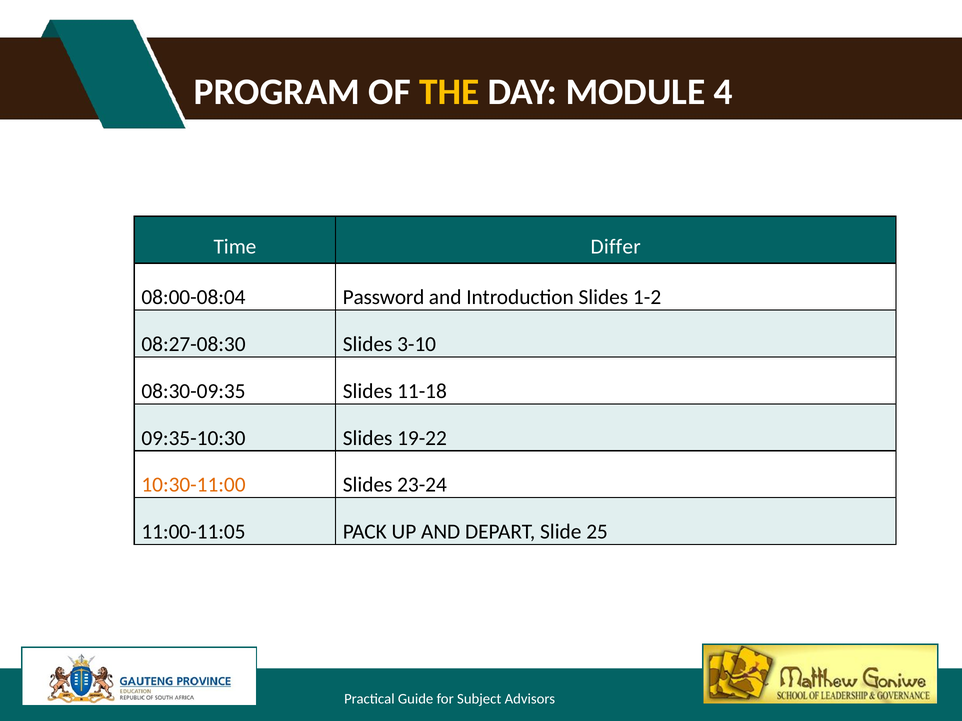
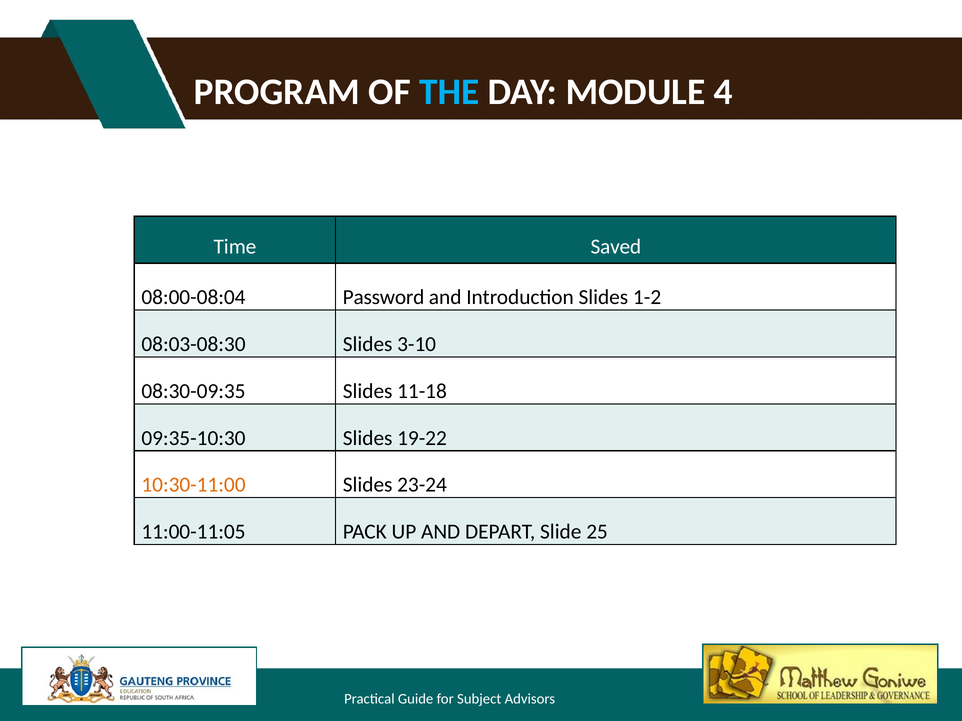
THE colour: yellow -> light blue
Differ: Differ -> Saved
08:27-08:30: 08:27-08:30 -> 08:03-08:30
